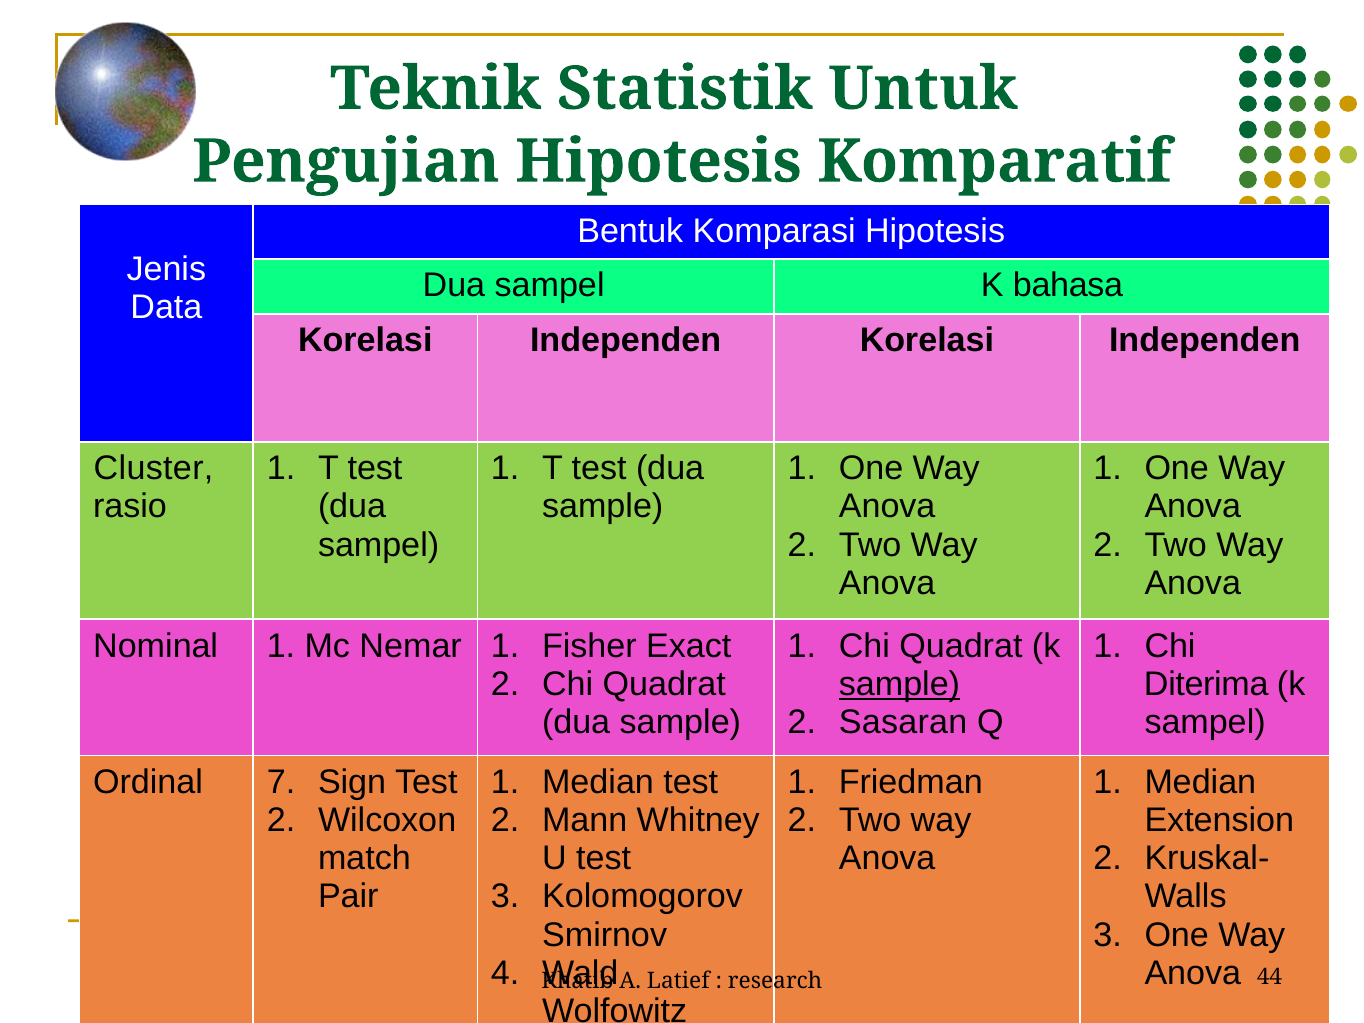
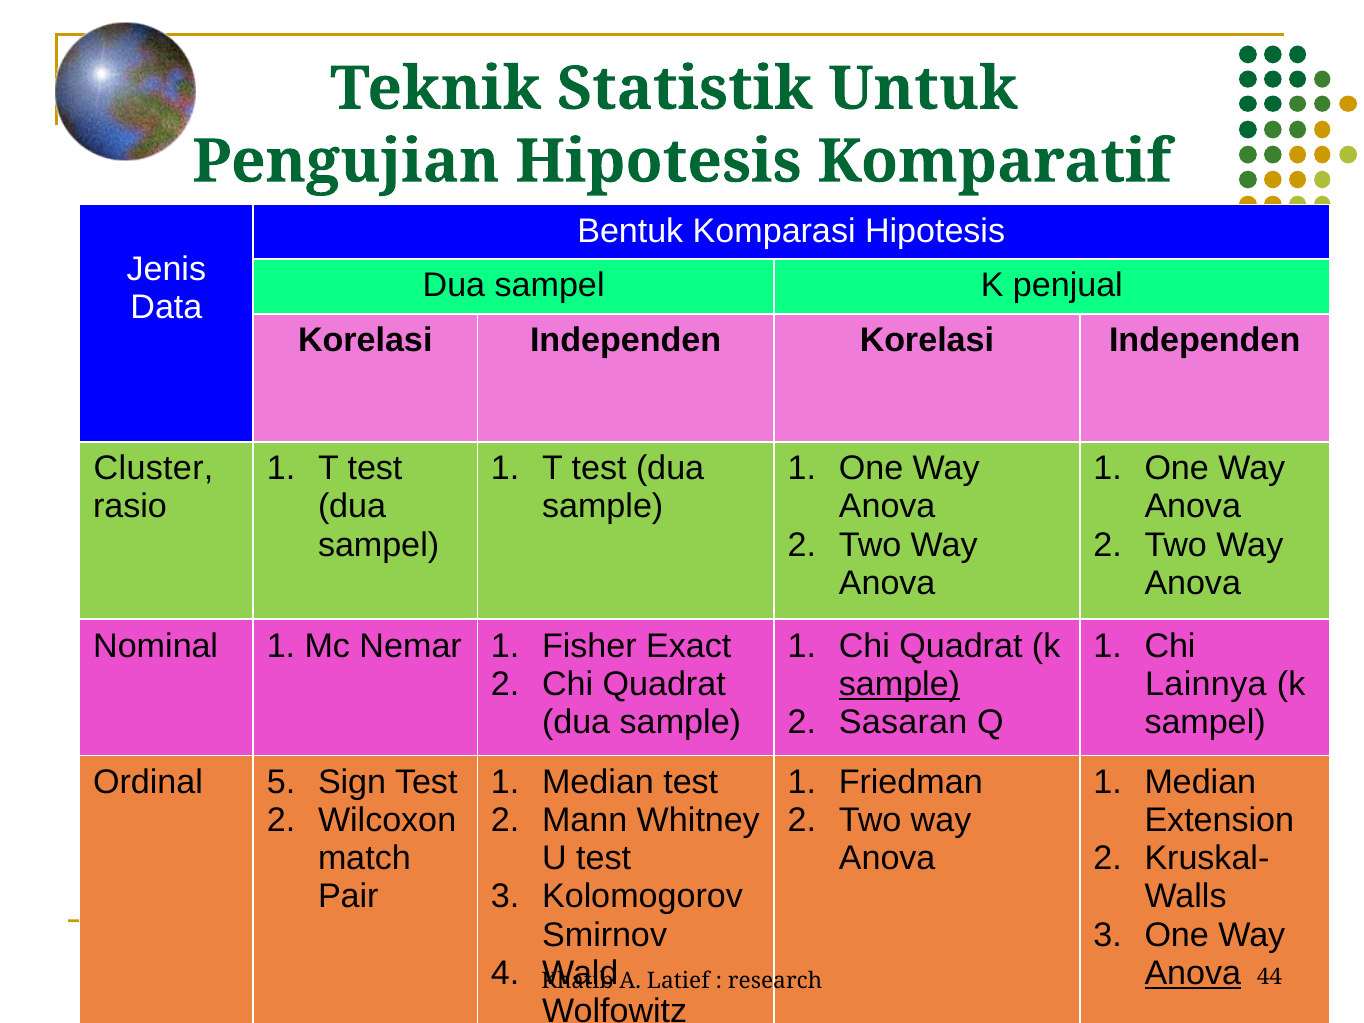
bahasa: bahasa -> penjual
Diterima: Diterima -> Lainnya
7: 7 -> 5
Anova at (1193, 973) underline: none -> present
